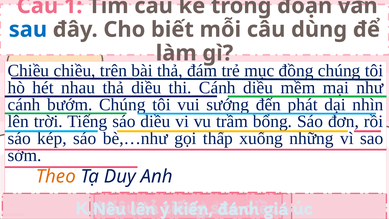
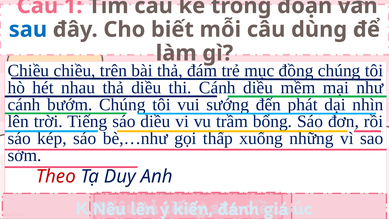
Theo colour: orange -> red
